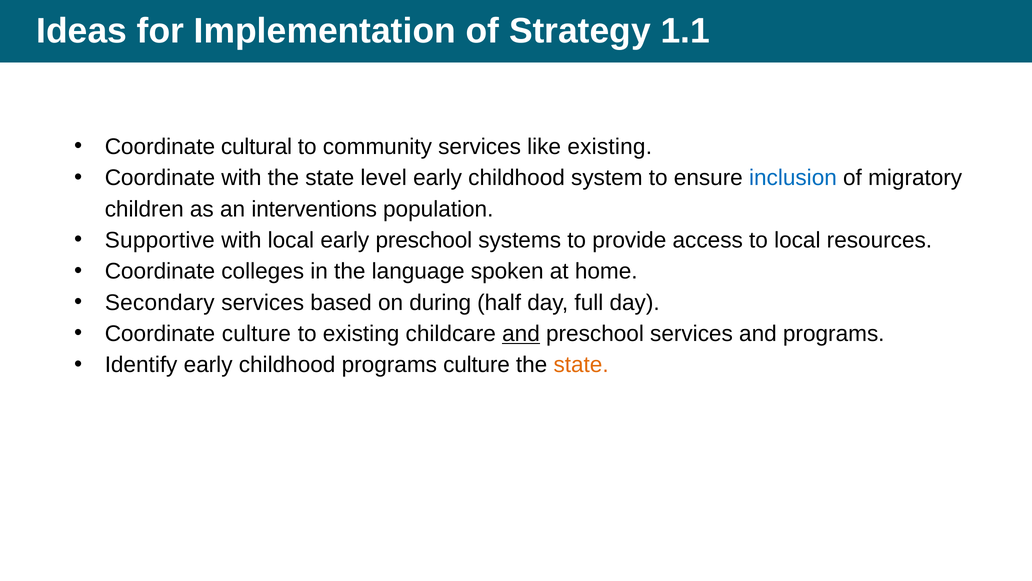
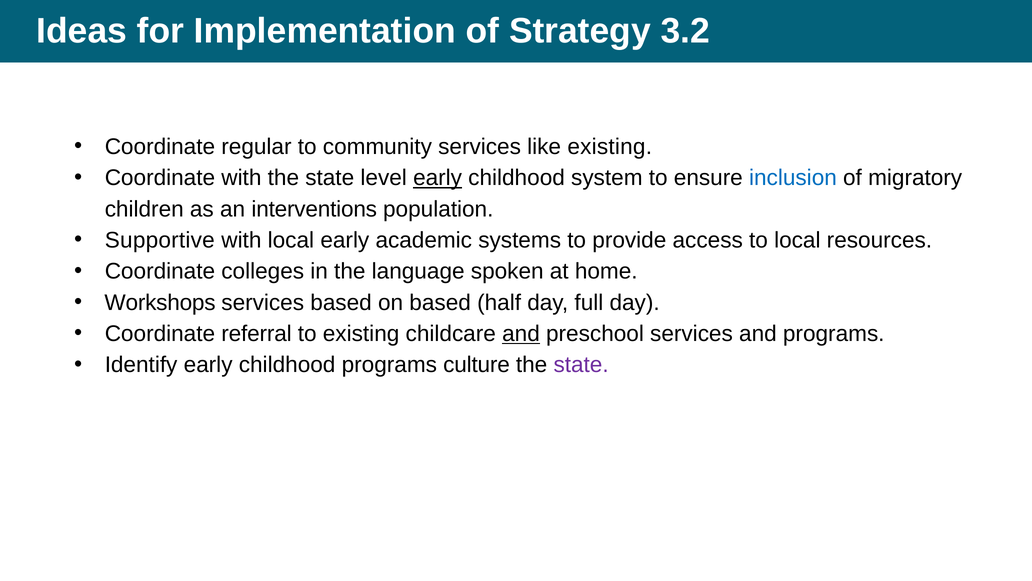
1.1: 1.1 -> 3.2
cultural: cultural -> regular
early at (438, 178) underline: none -> present
early preschool: preschool -> academic
Secondary: Secondary -> Workshops
on during: during -> based
Coordinate culture: culture -> referral
state at (581, 365) colour: orange -> purple
